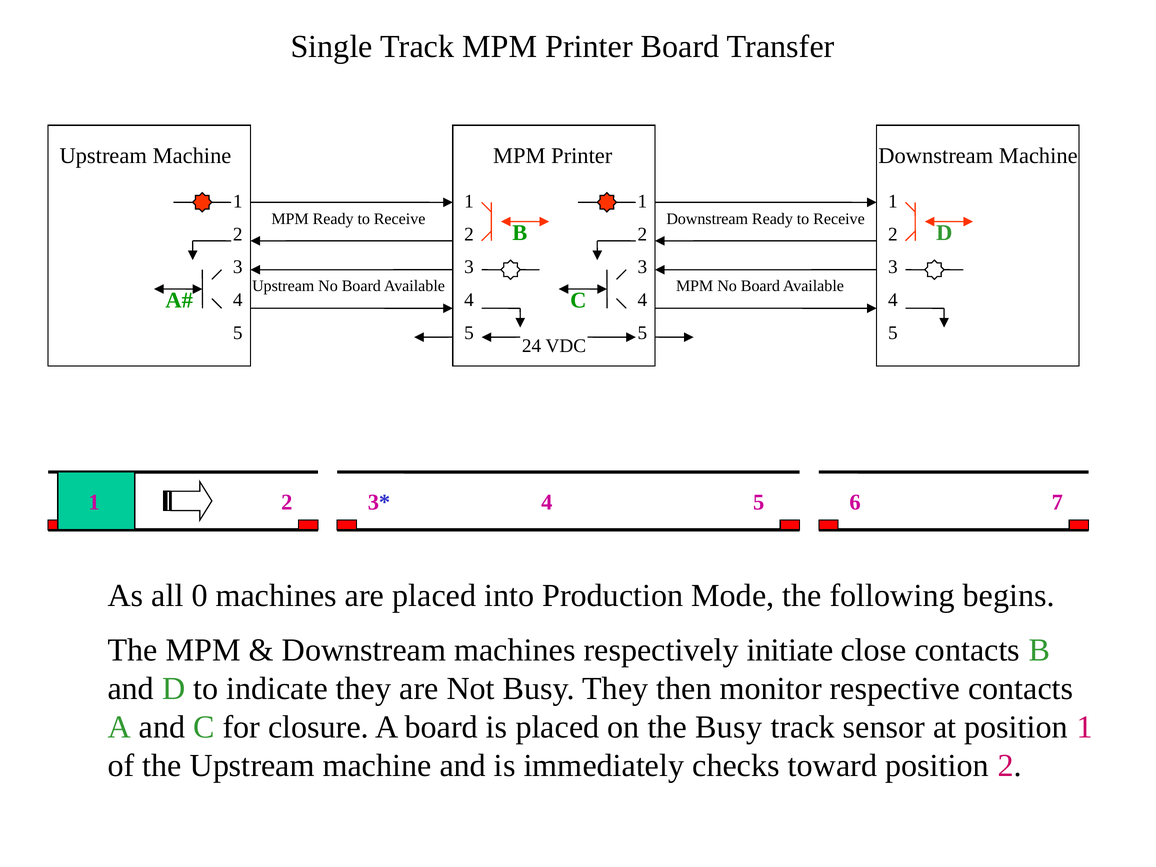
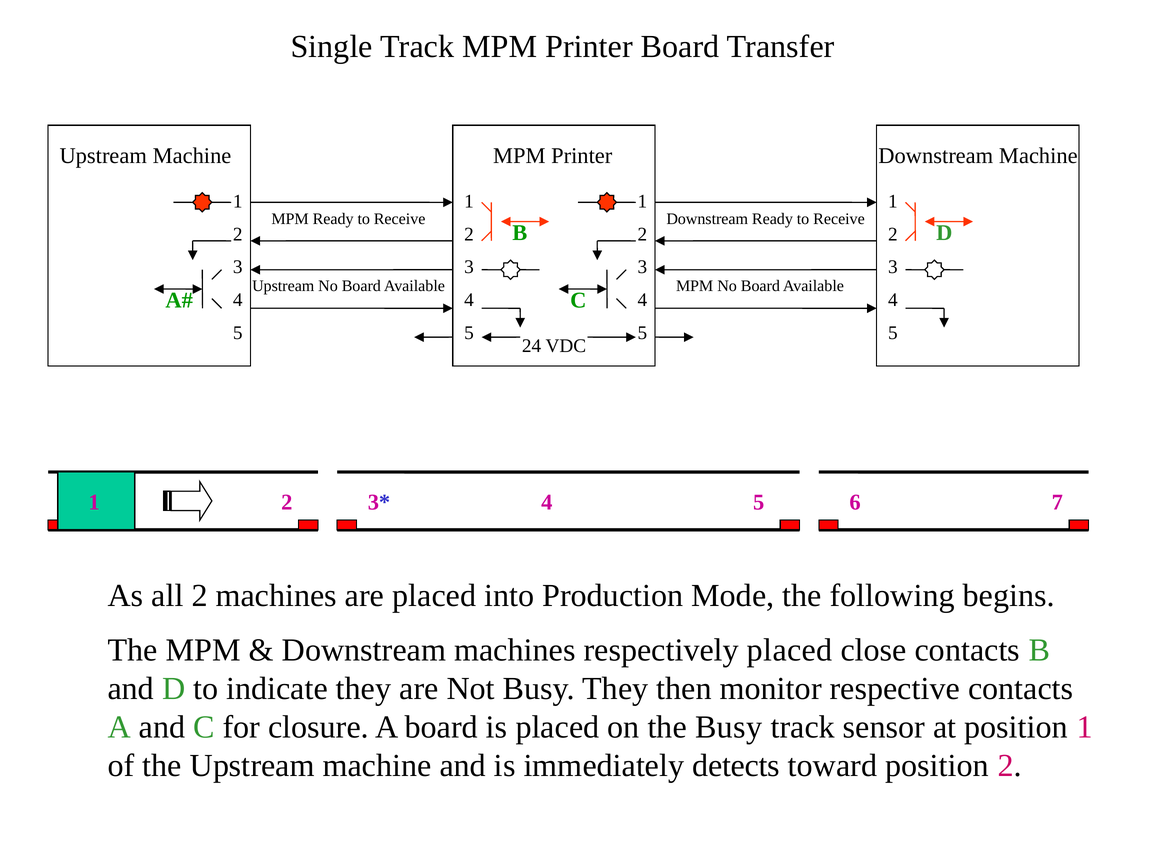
all 0: 0 -> 2
respectively initiate: initiate -> placed
checks: checks -> detects
